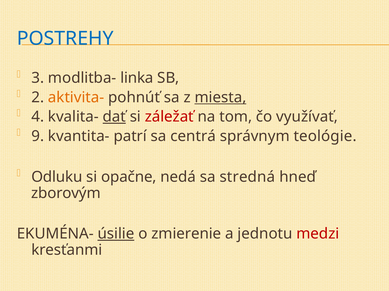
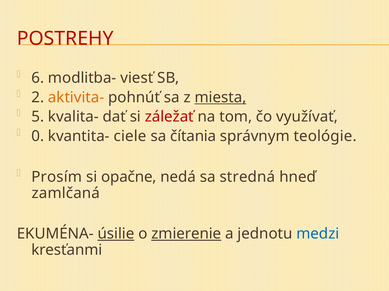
POSTREHY colour: blue -> red
3: 3 -> 6
linka: linka -> viesť
4: 4 -> 5
dať underline: present -> none
9: 9 -> 0
patrí: patrí -> ciele
centrá: centrá -> čítania
Odluku: Odluku -> Prosím
zborovým: zborovým -> zamlčaná
zmierenie underline: none -> present
medzi colour: red -> blue
